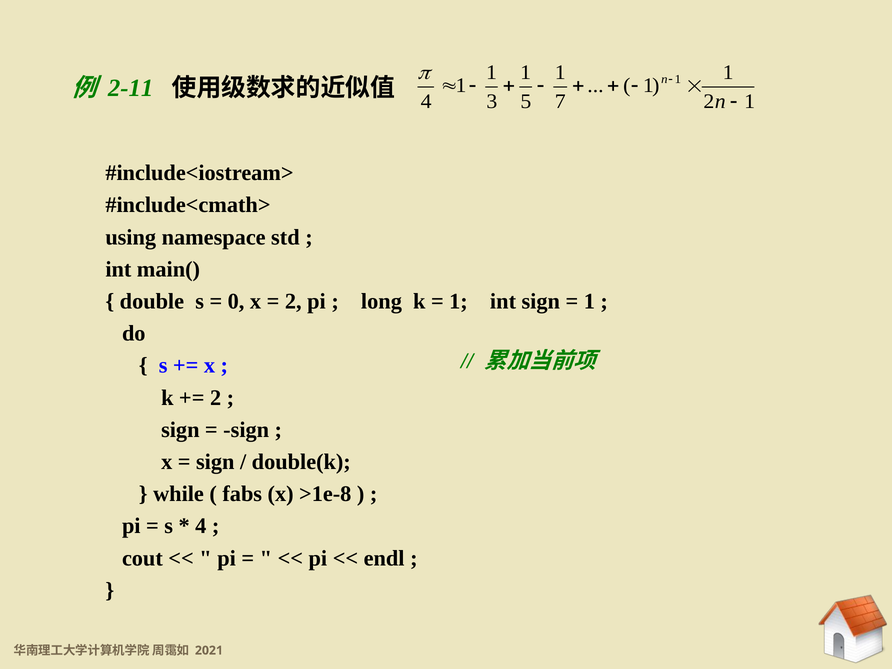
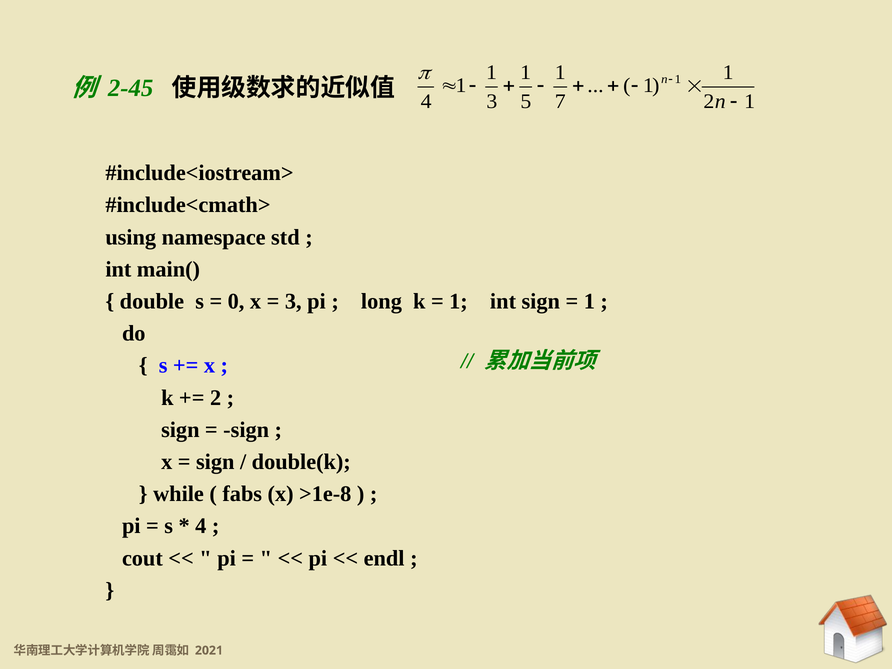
2-11: 2-11 -> 2-45
2 at (293, 301): 2 -> 3
